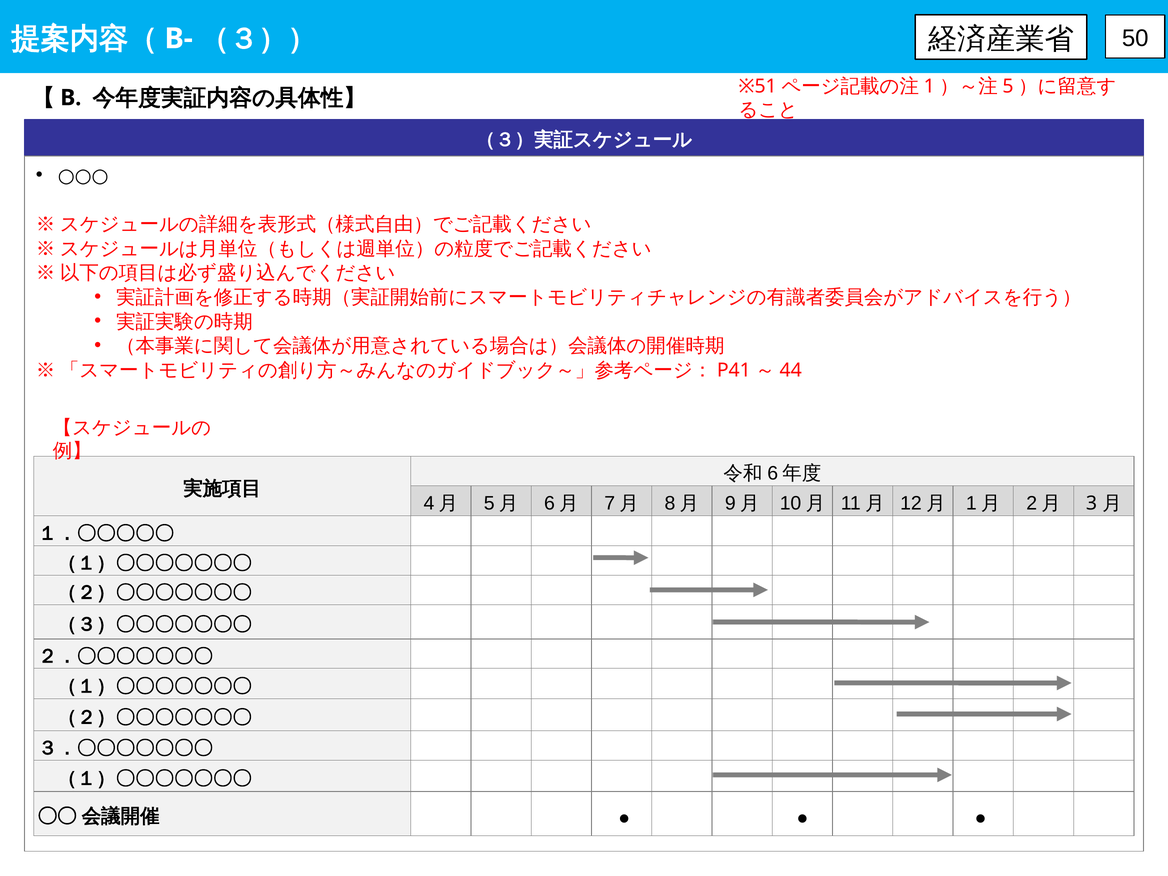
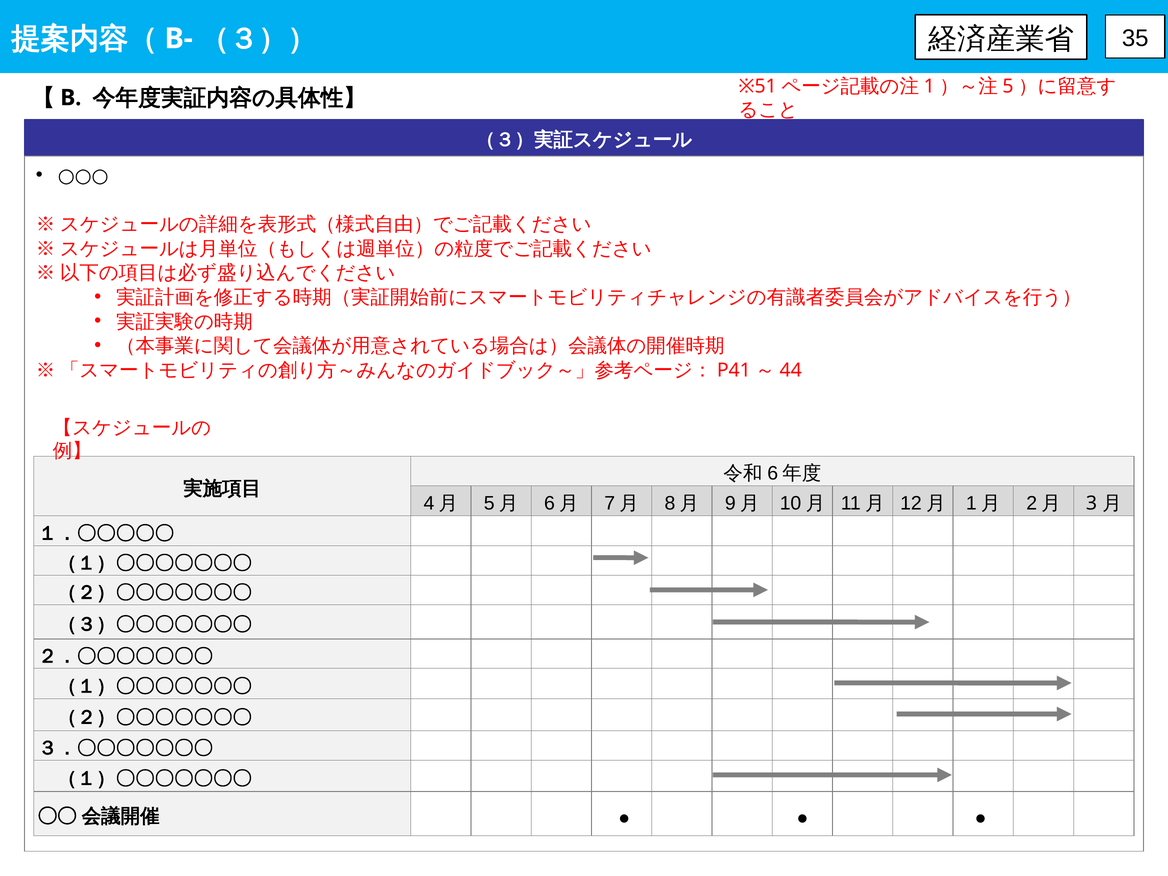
50: 50 -> 35
